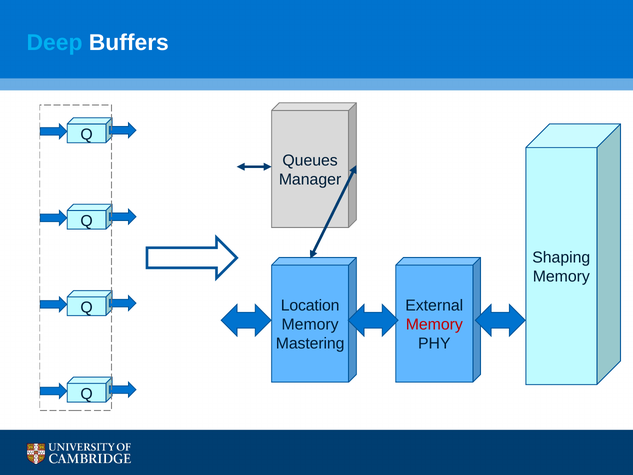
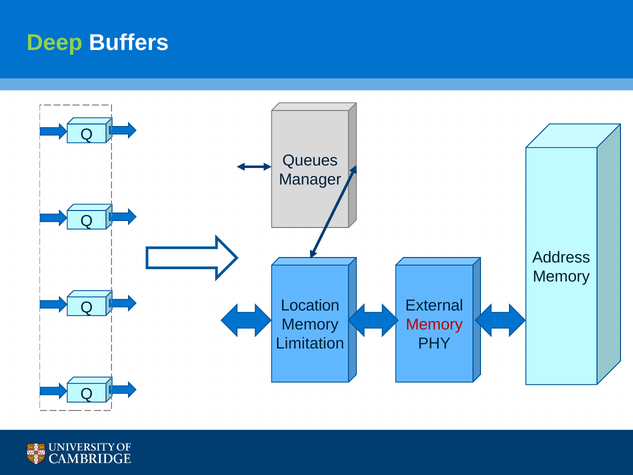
Deep colour: light blue -> light green
Shaping: Shaping -> Address
Mastering: Mastering -> Limitation
